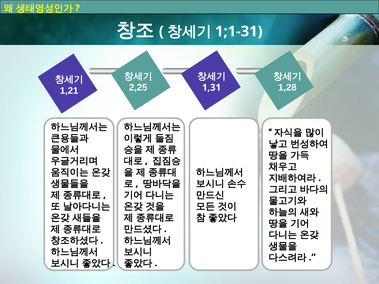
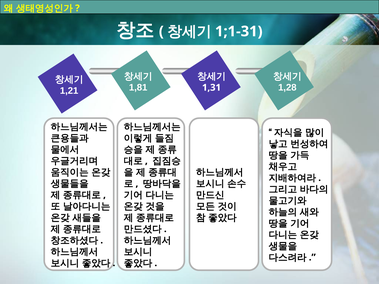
2,25: 2,25 -> 1,81
